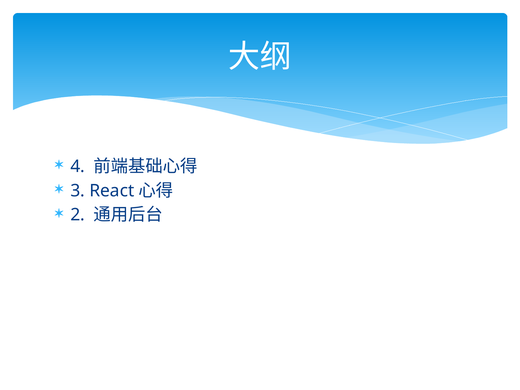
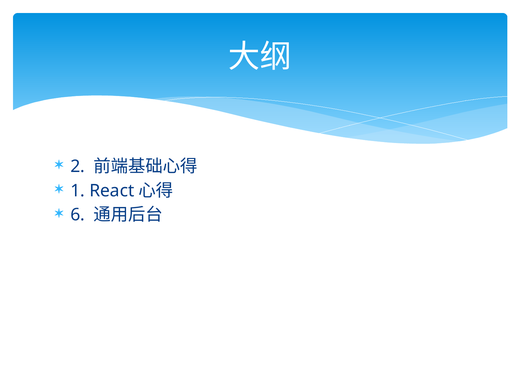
4: 4 -> 2
3: 3 -> 1
2: 2 -> 6
